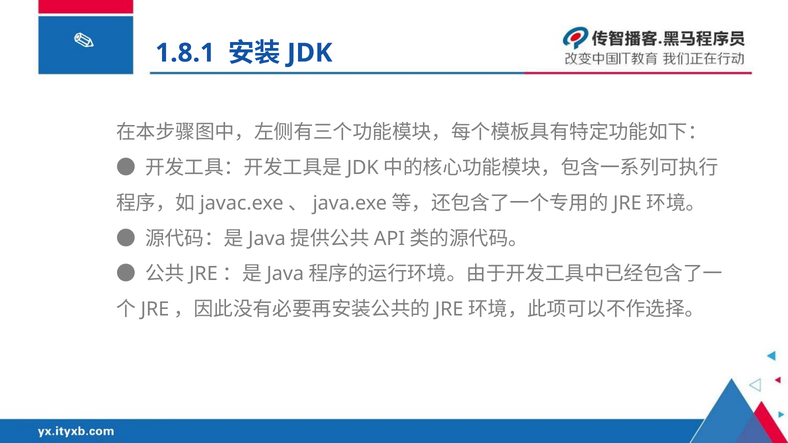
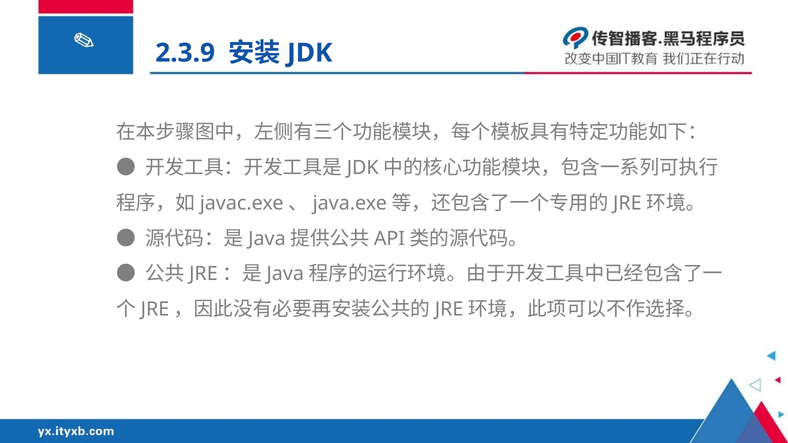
1.8.1: 1.8.1 -> 2.3.9
